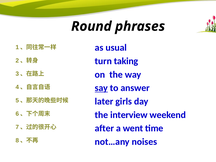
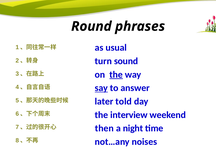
taking: taking -> sound
the at (116, 75) underline: none -> present
girls: girls -> told
after: after -> then
went: went -> night
